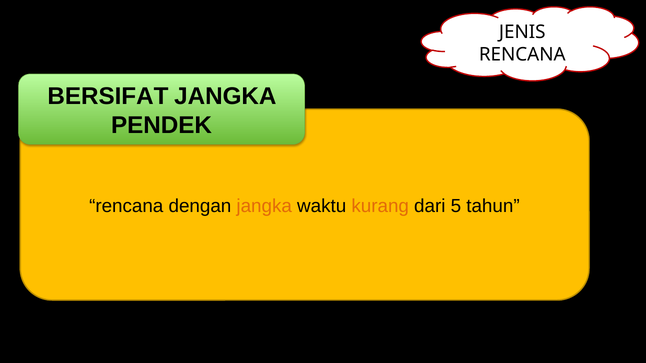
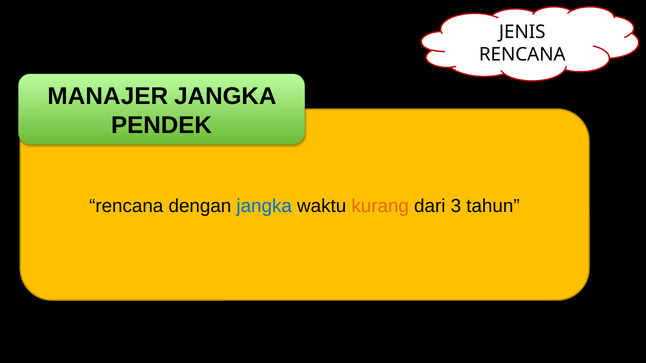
BERSIFAT: BERSIFAT -> MANAJER
jangka at (264, 206) colour: orange -> blue
5: 5 -> 3
